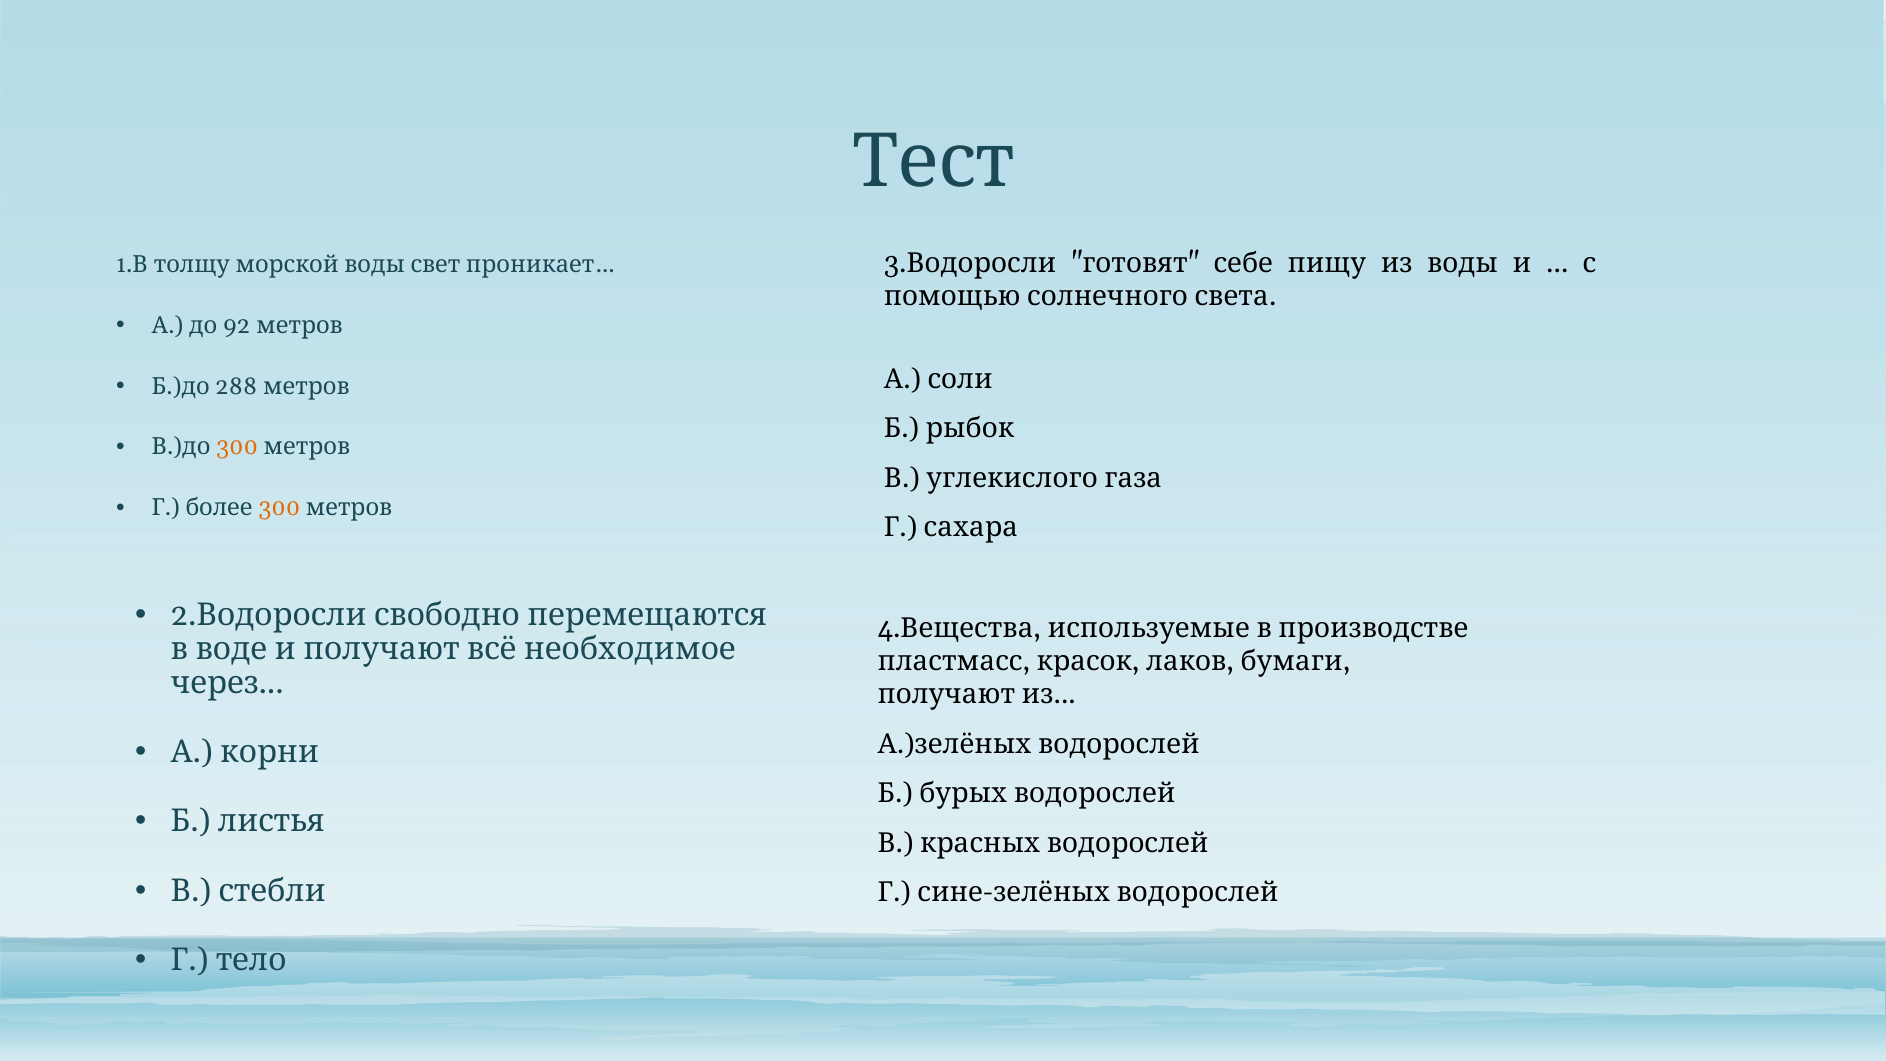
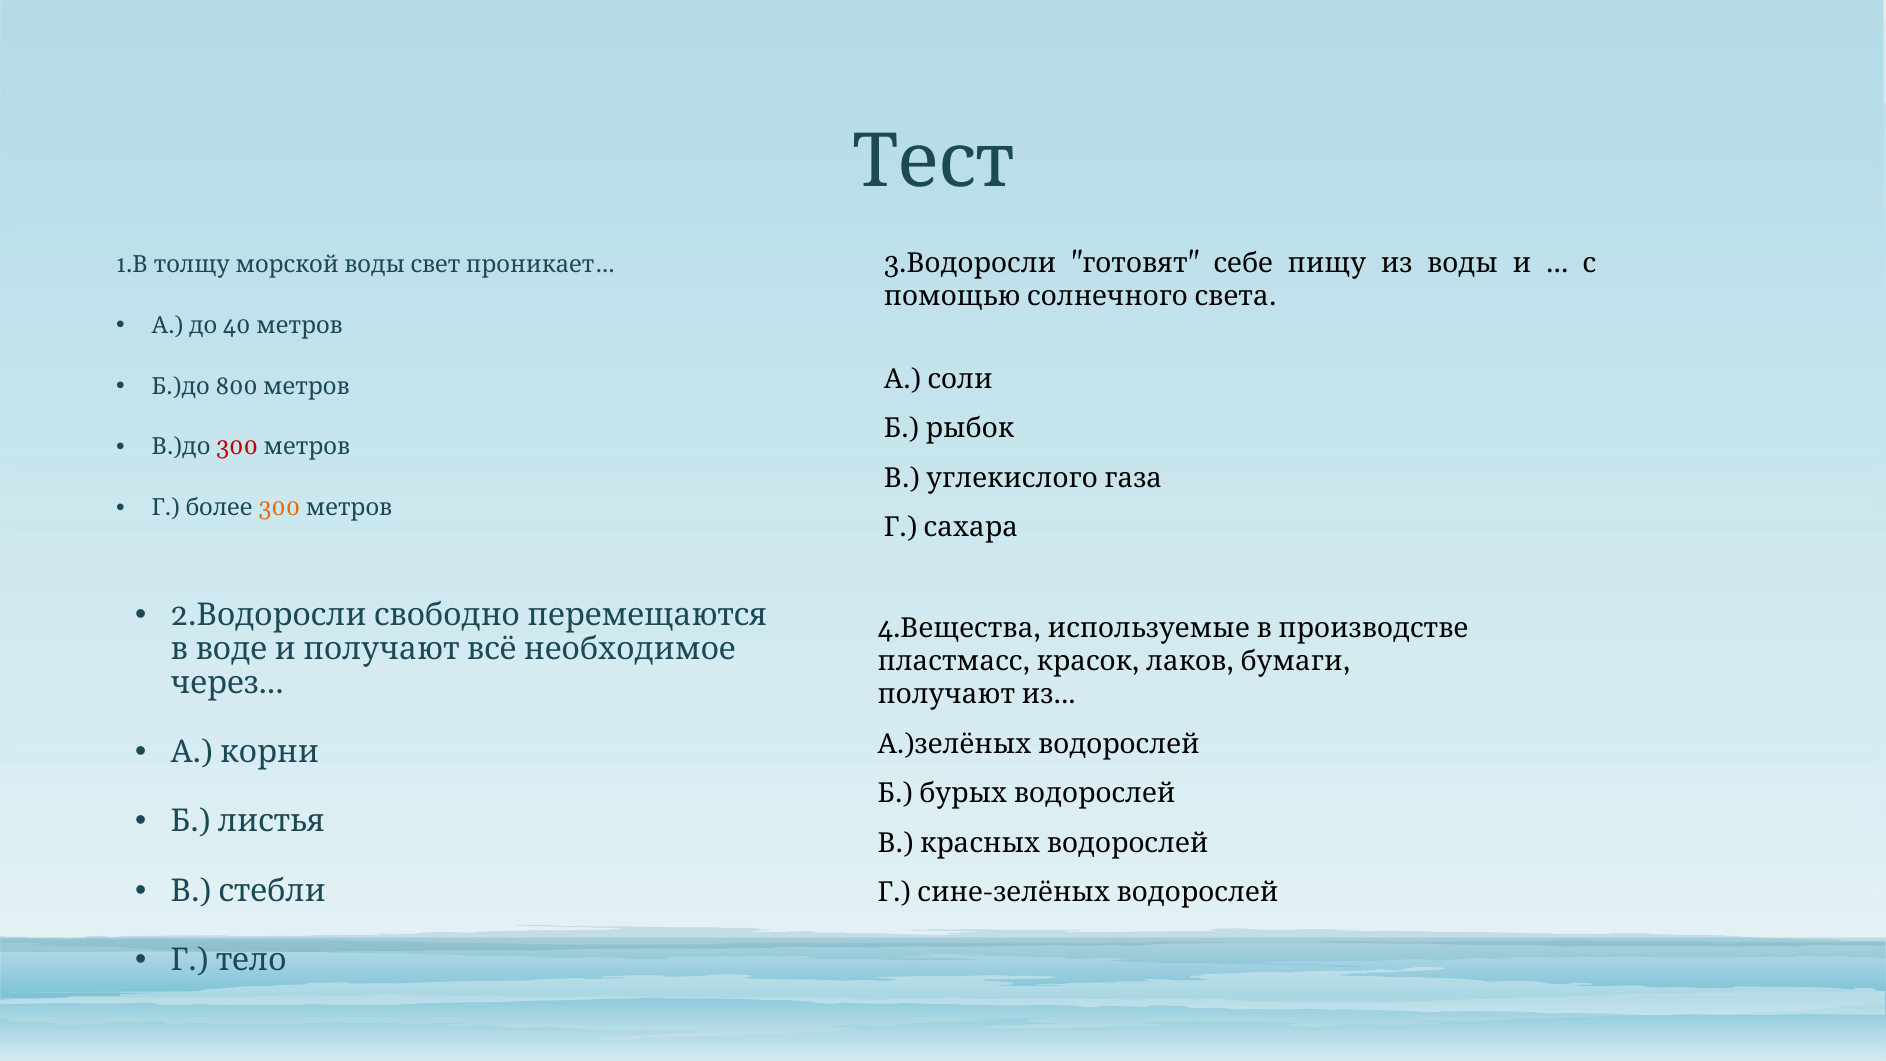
92: 92 -> 40
288: 288 -> 800
300 at (237, 447) colour: orange -> red
